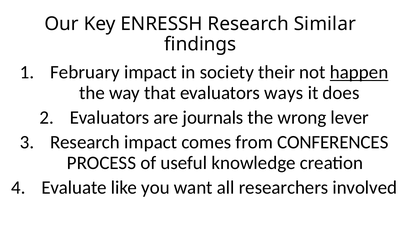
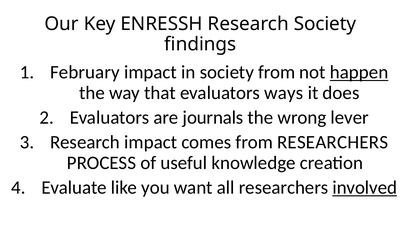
Research Similar: Similar -> Society
society their: their -> from
from CONFERENCES: CONFERENCES -> RESEARCHERS
involved underline: none -> present
